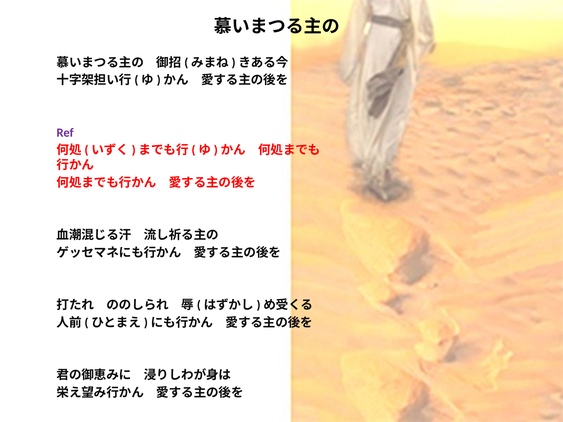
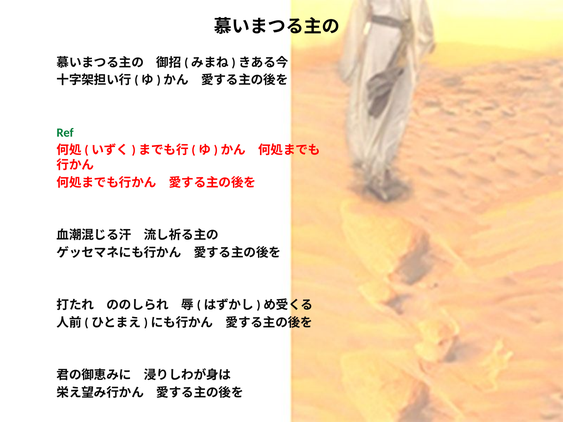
Ref colour: purple -> green
